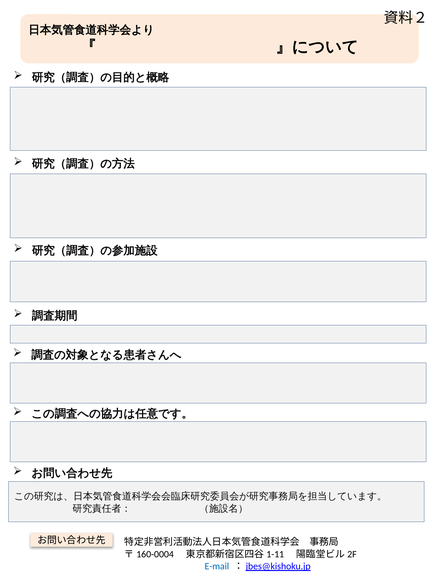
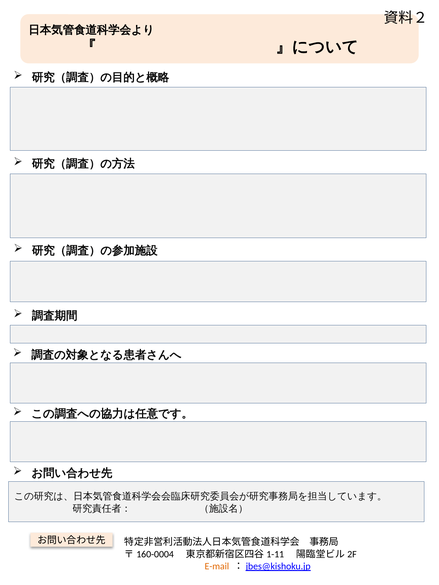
E-mail colour: blue -> orange
